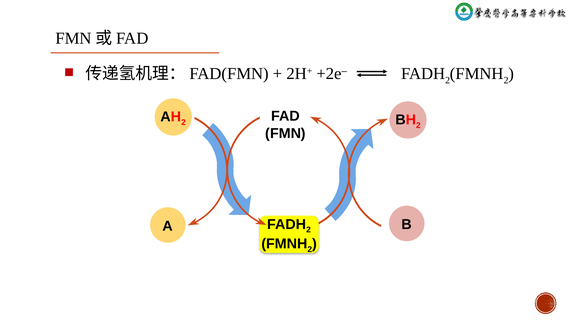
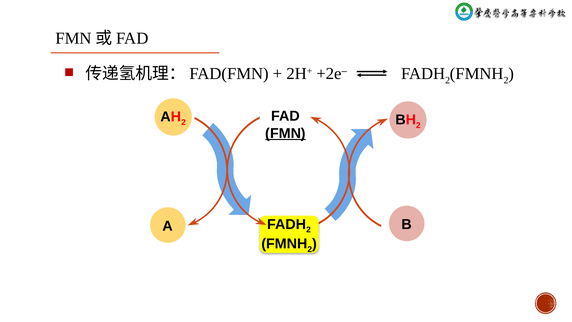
FMN at (286, 133) underline: none -> present
